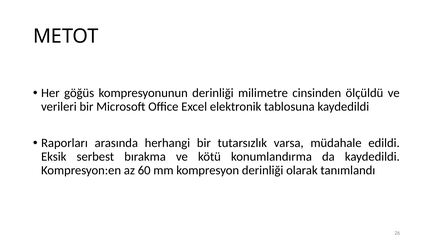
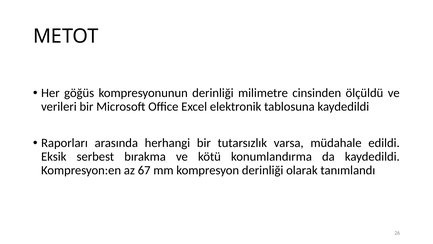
60: 60 -> 67
